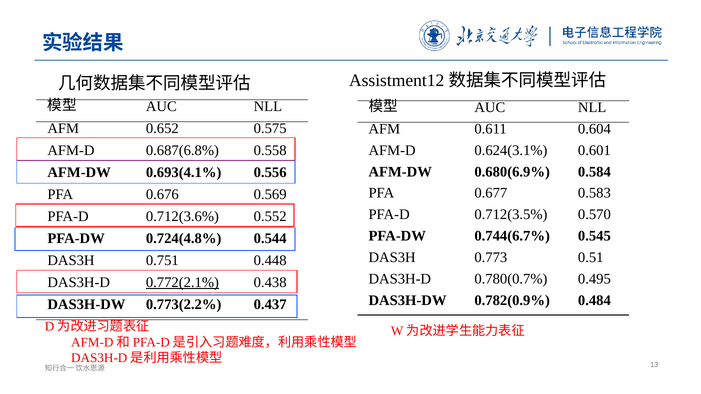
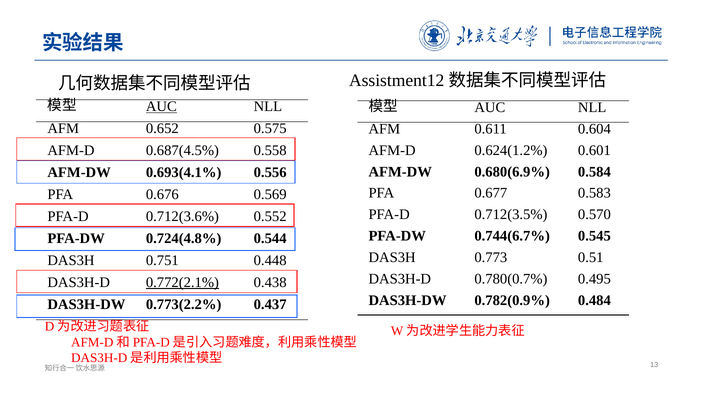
AUC at (161, 107) underline: none -> present
0.624(3.1%: 0.624(3.1% -> 0.624(1.2%
0.687(6.8%: 0.687(6.8% -> 0.687(4.5%
